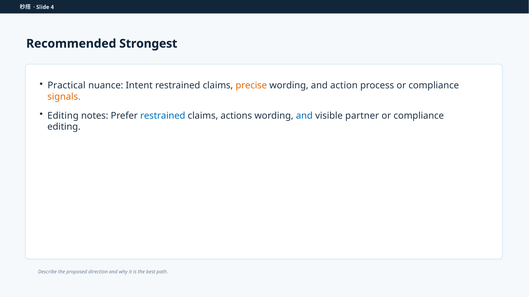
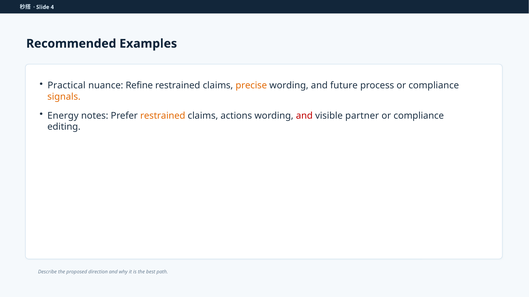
Strongest: Strongest -> Examples
Intent: Intent -> Refine
action: action -> future
Editing at (63, 116): Editing -> Energy
restrained at (163, 116) colour: blue -> orange
and at (304, 116) colour: blue -> red
